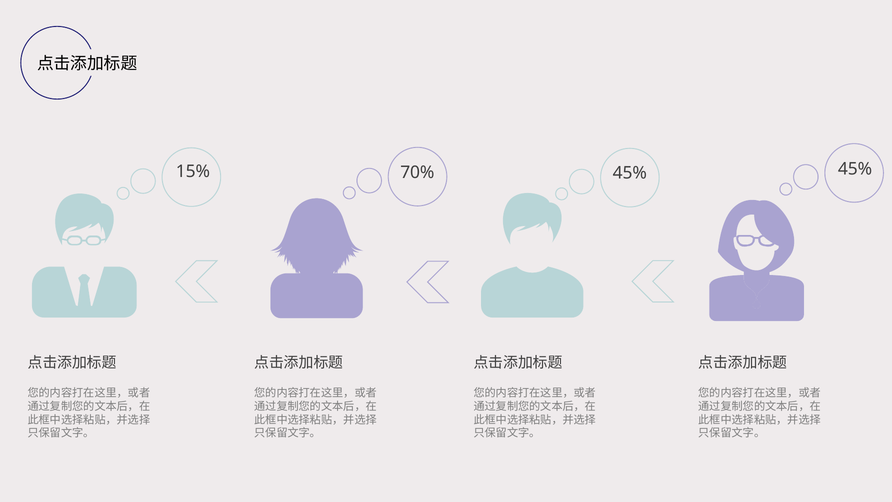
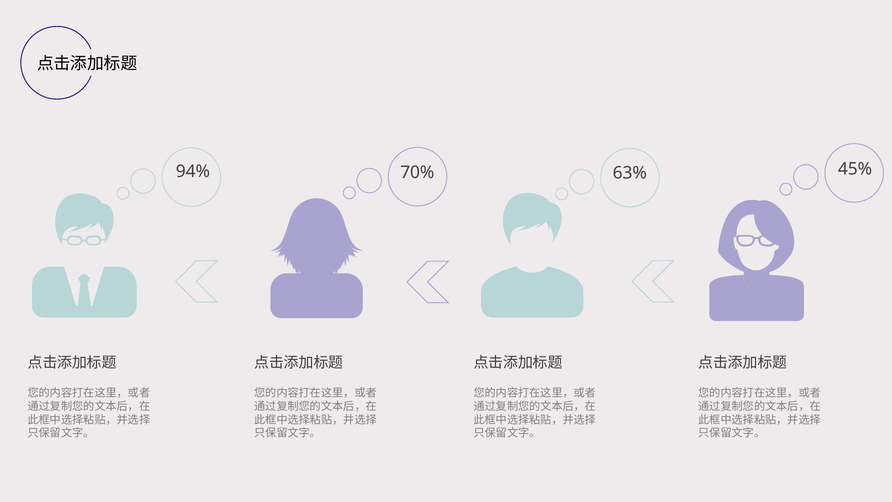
15%: 15% -> 94%
70% 45%: 45% -> 63%
